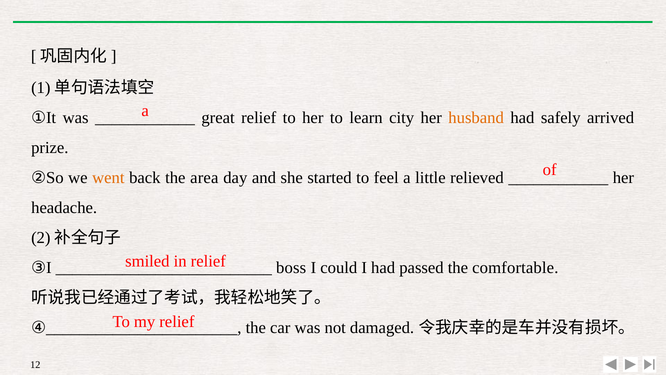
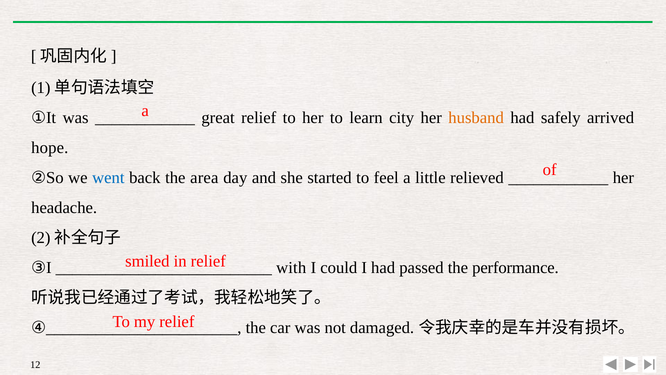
prize: prize -> hope
went colour: orange -> blue
boss: boss -> with
comfortable: comfortable -> performance
